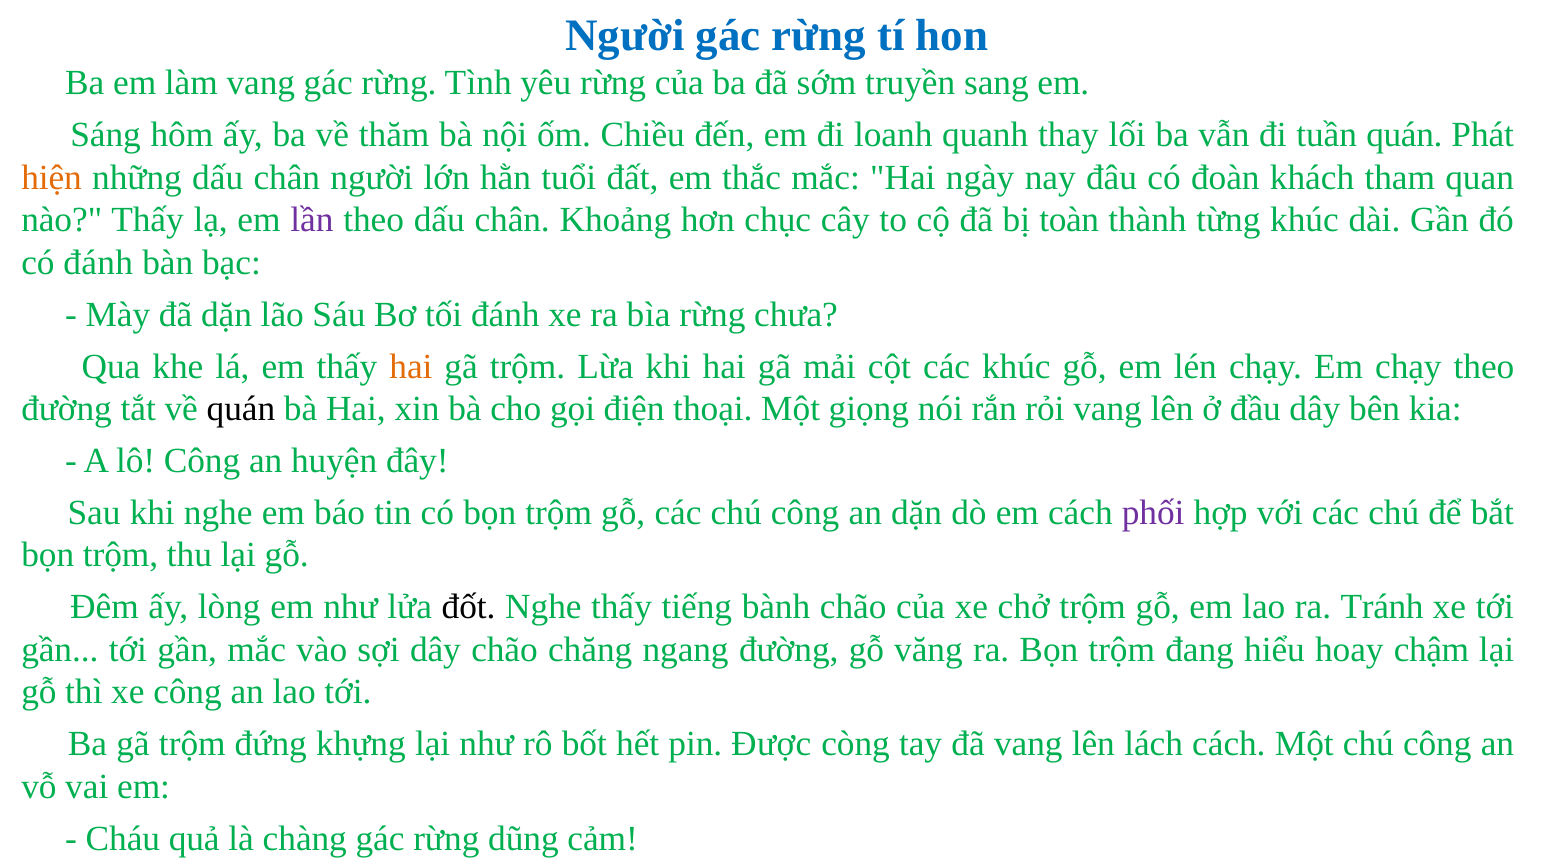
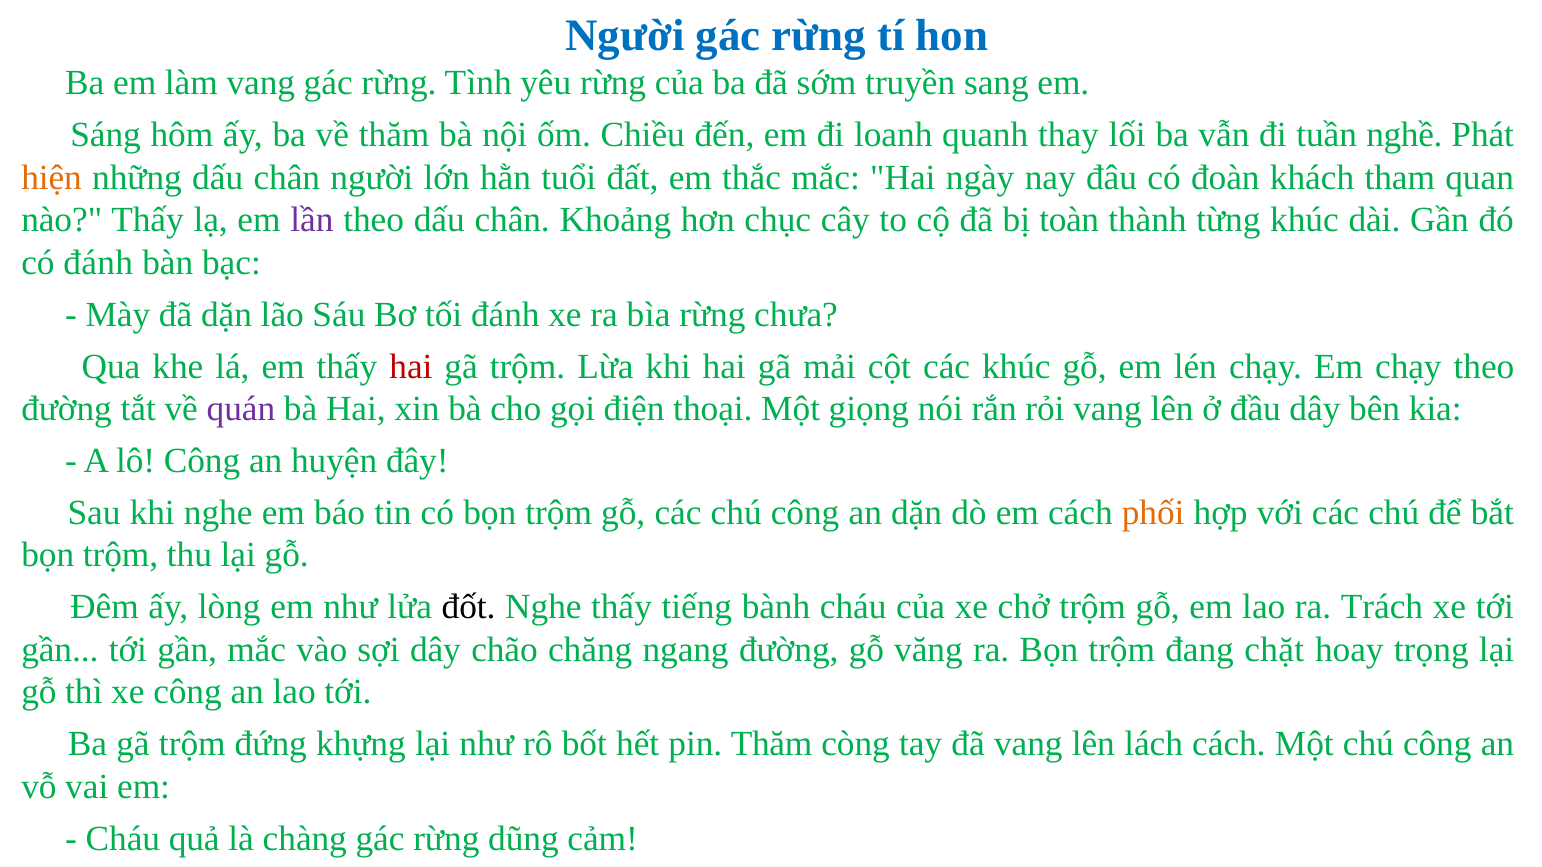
tuần quán: quán -> nghề
hai at (411, 367) colour: orange -> red
quán at (241, 409) colour: black -> purple
phối colour: purple -> orange
bành chão: chão -> cháu
Tránh: Tránh -> Trách
hiểu: hiểu -> chặt
chậm: chậm -> trọng
pin Được: Được -> Thăm
